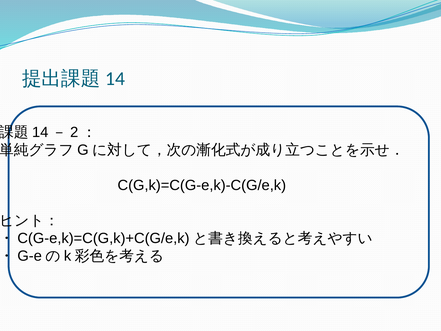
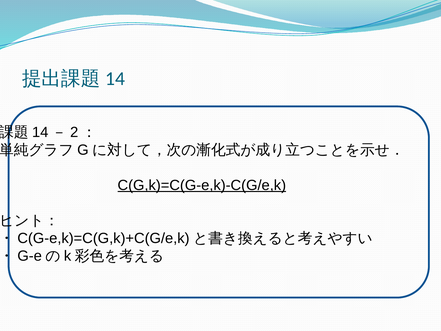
C(G,k)=C(G-e,k)-C(G/e,k underline: none -> present
